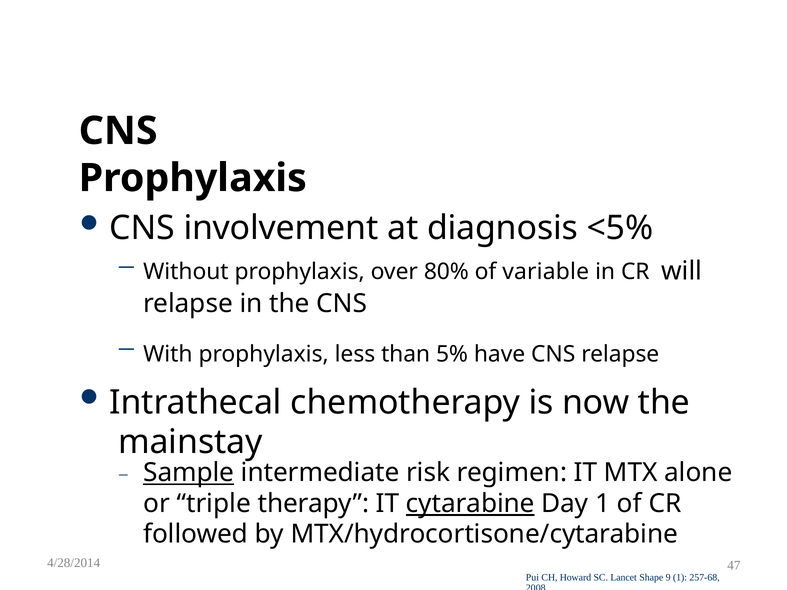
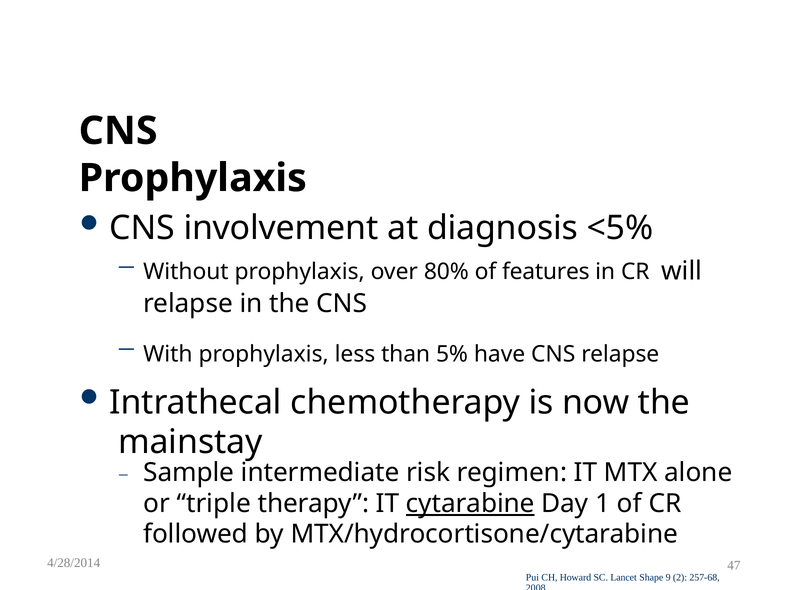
variable: variable -> features
Sample underline: present -> none
9 1: 1 -> 2
